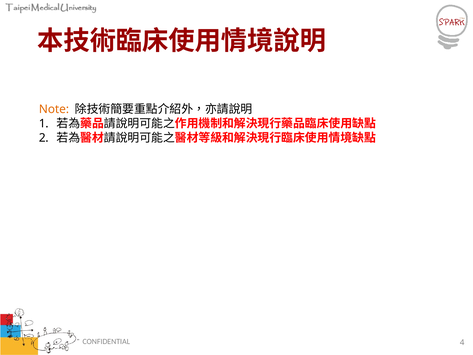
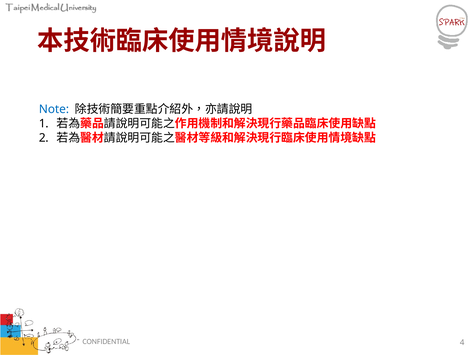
Note colour: orange -> blue
